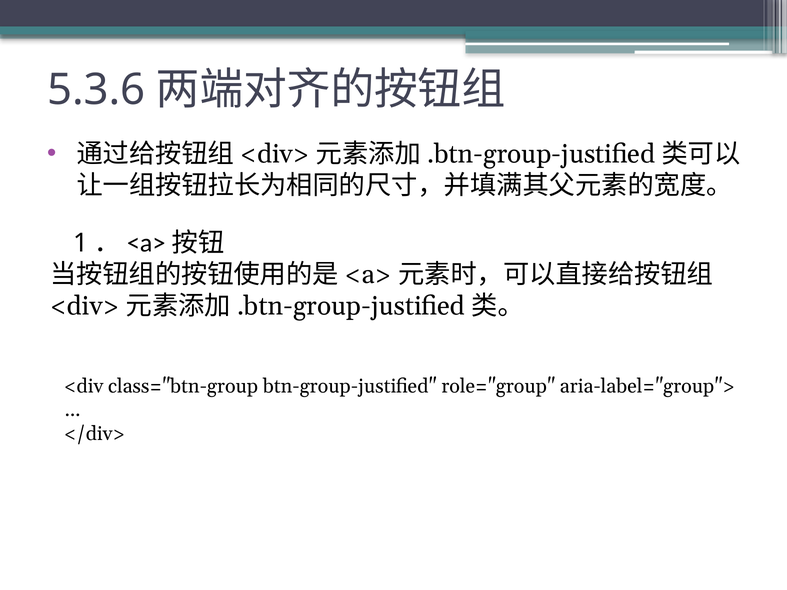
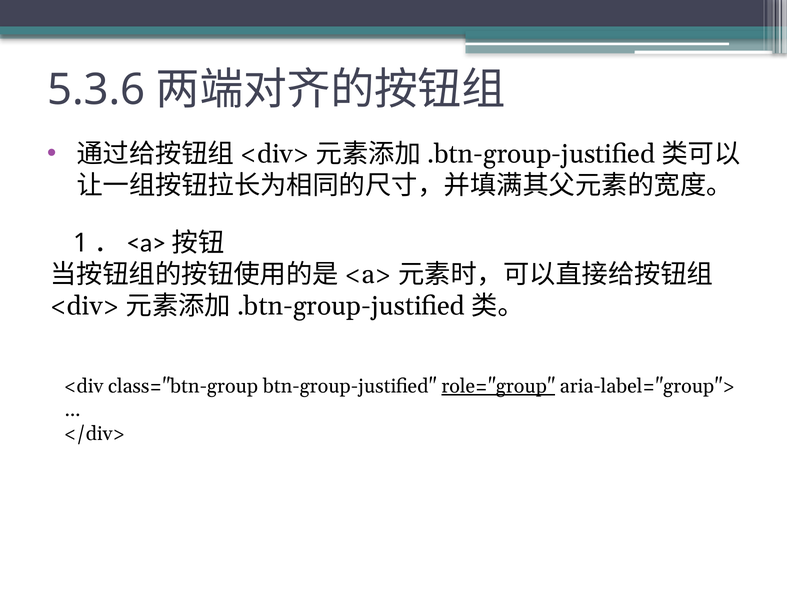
role="group underline: none -> present
